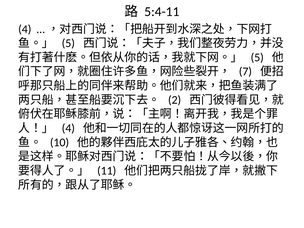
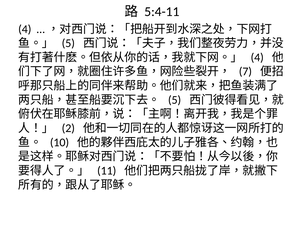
5 at (257, 57): 5 -> 4
2 at (175, 100): 2 -> 5
4 at (68, 128): 4 -> 2
